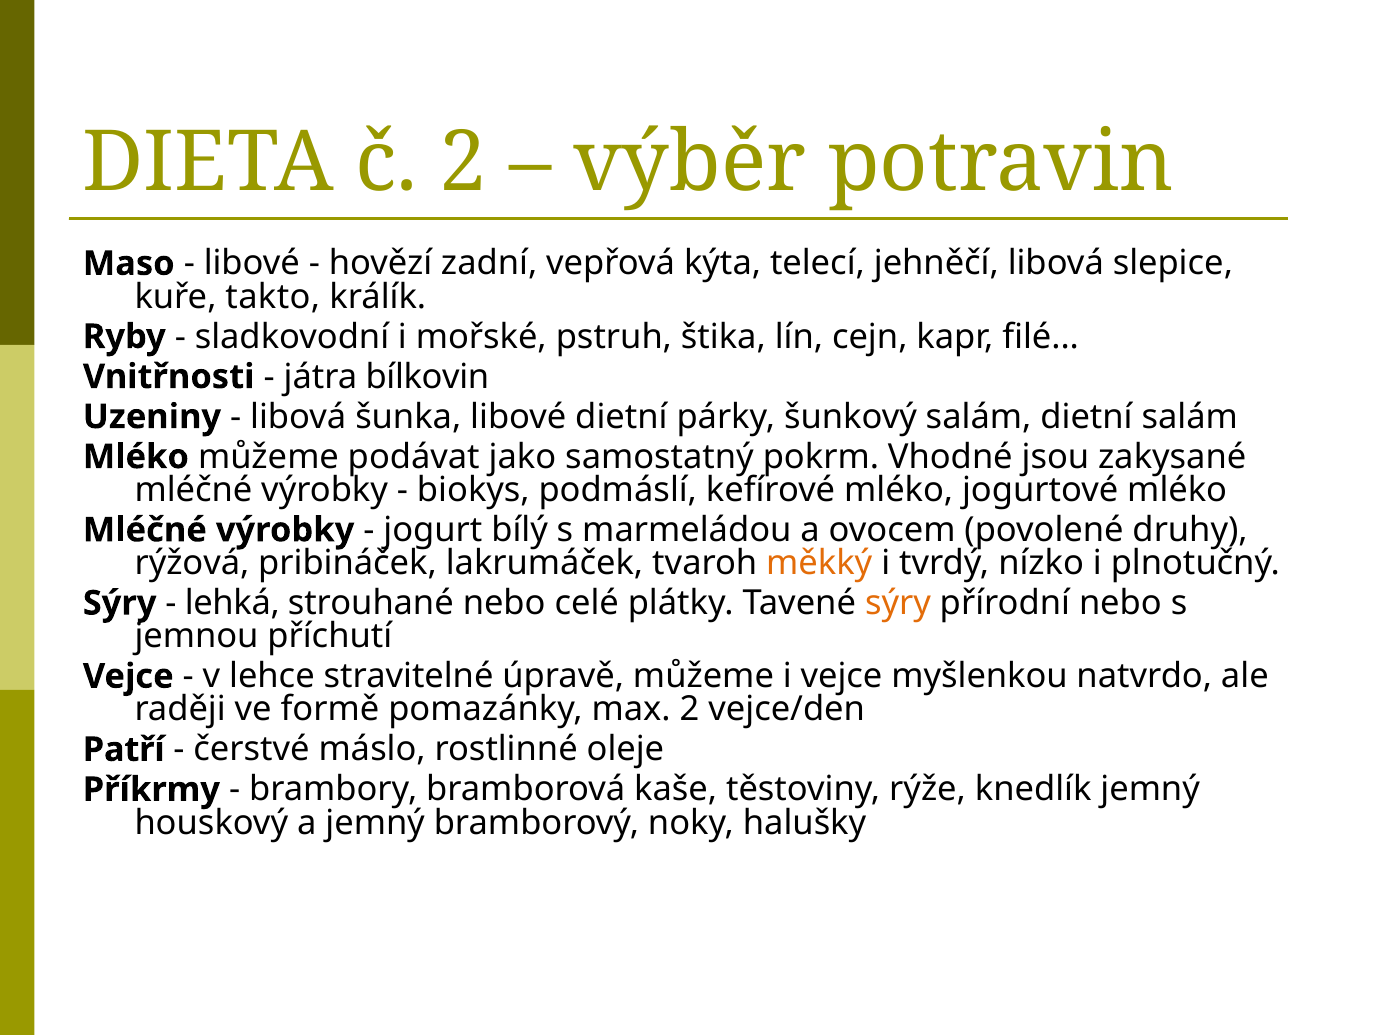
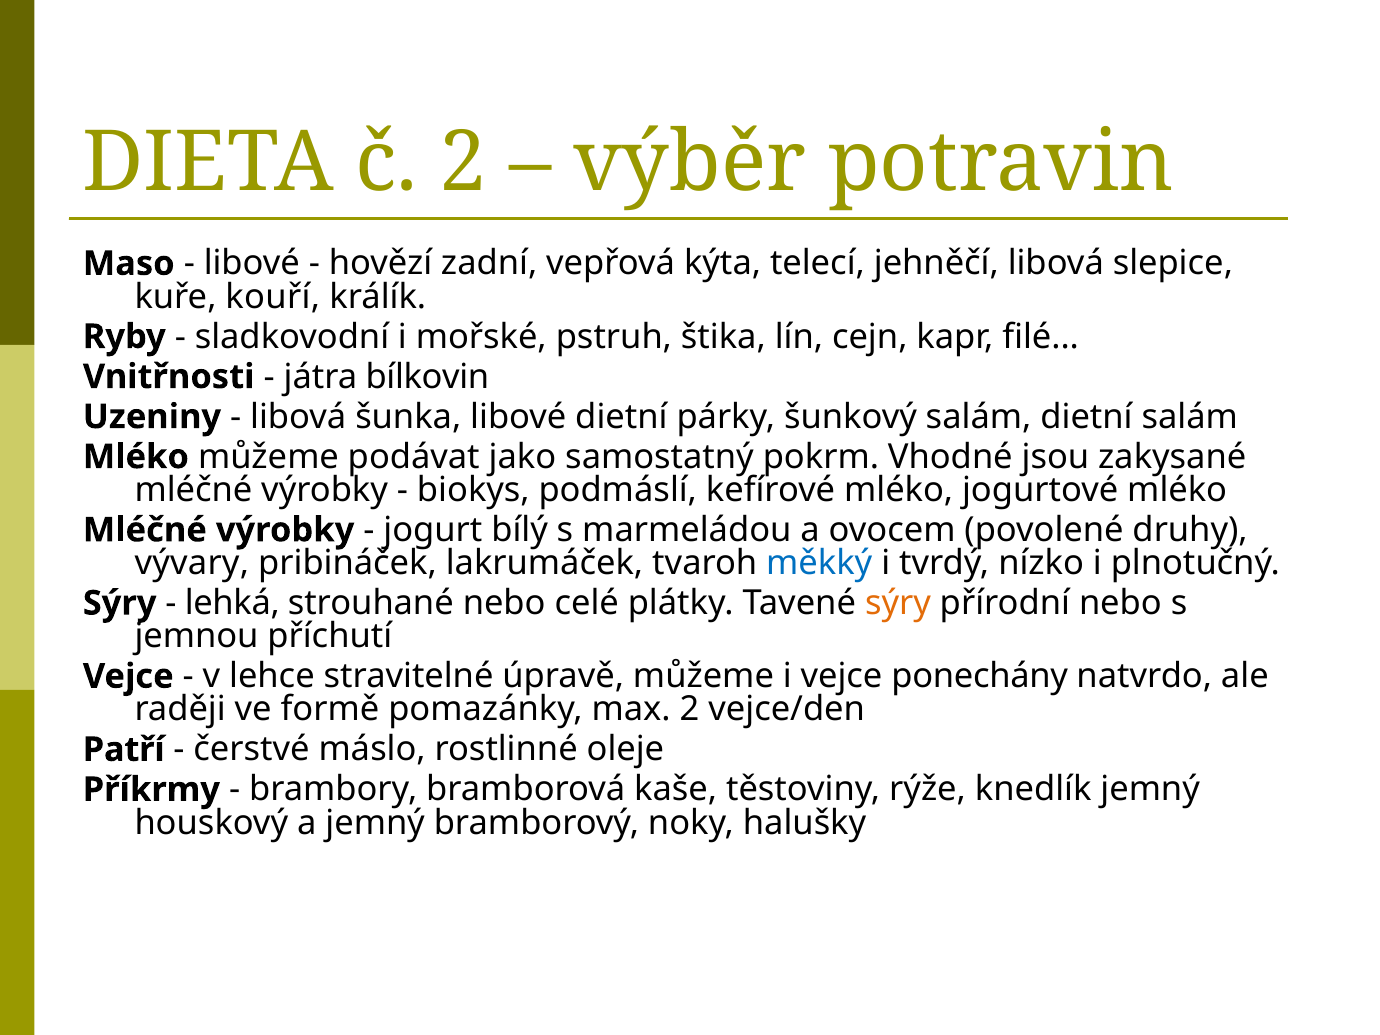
takto: takto -> kouří
rýžová: rýžová -> vývary
měkký colour: orange -> blue
myšlenkou: myšlenkou -> ponechány
